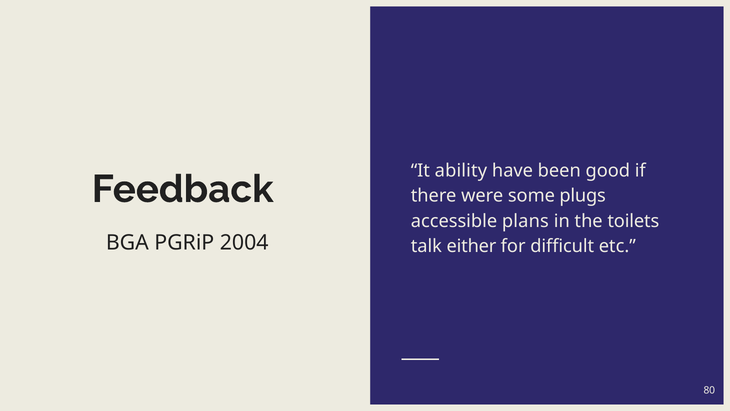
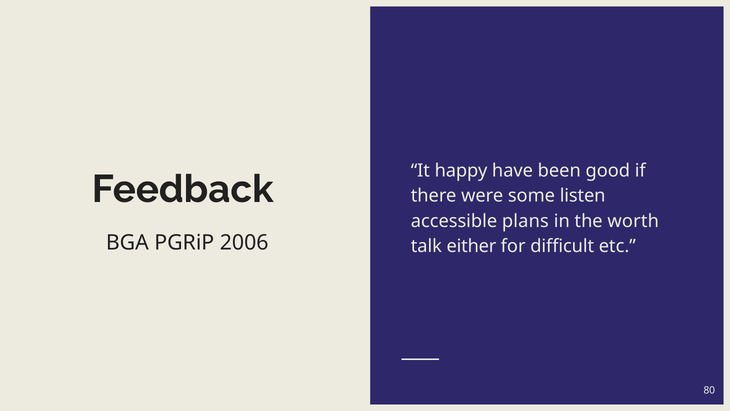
ability: ability -> happy
plugs: plugs -> listen
toilets: toilets -> worth
2004: 2004 -> 2006
